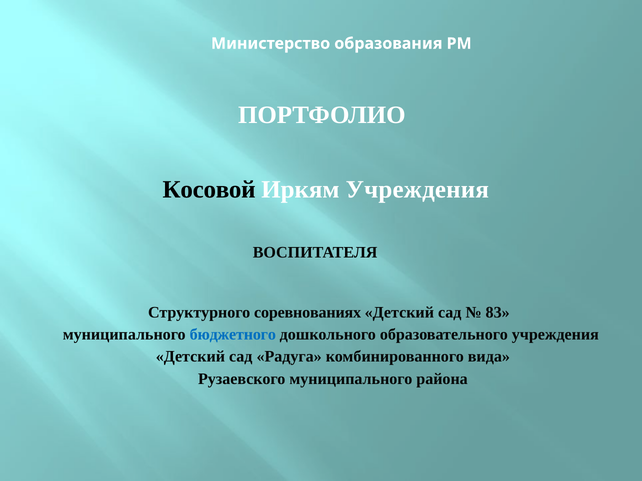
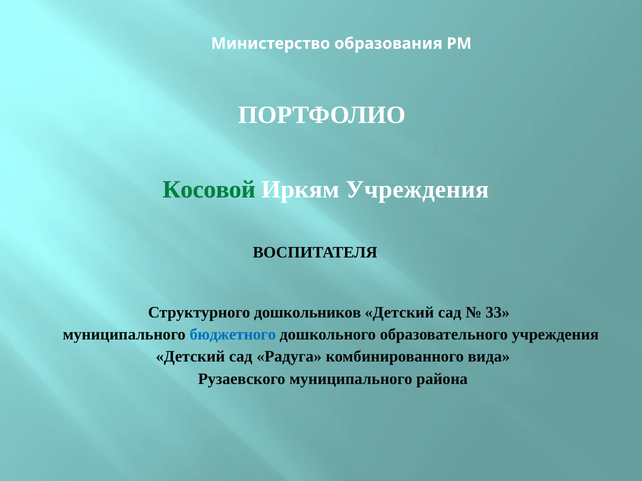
Косовой colour: black -> green
соревнованиях: соревнованиях -> дошкольников
83: 83 -> 33
